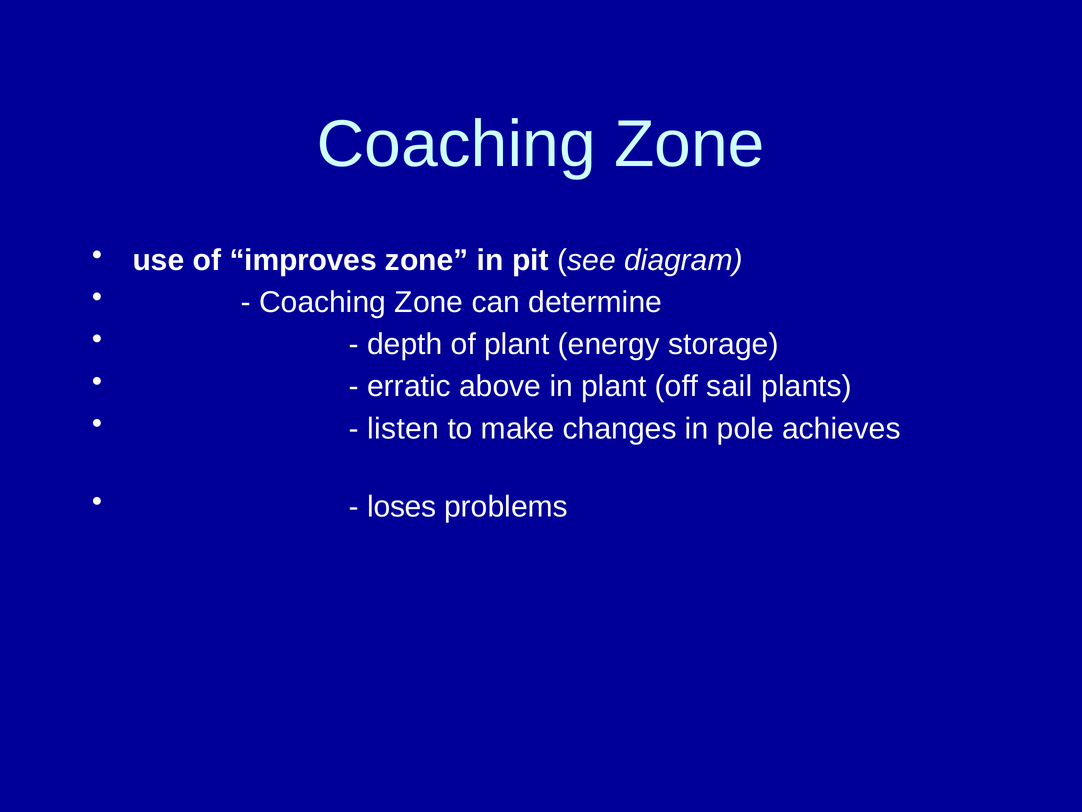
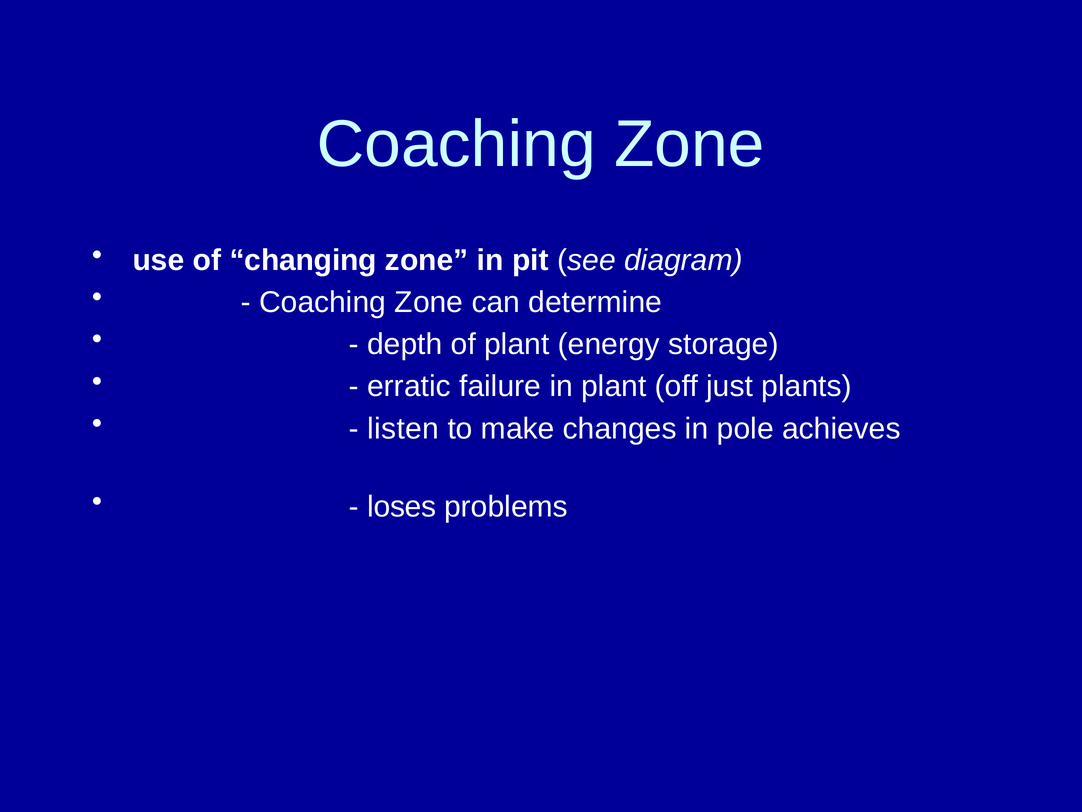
improves: improves -> changing
above: above -> failure
sail: sail -> just
